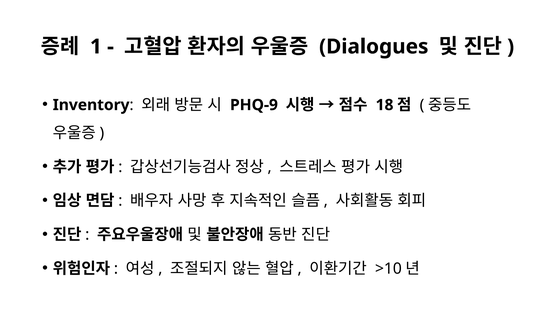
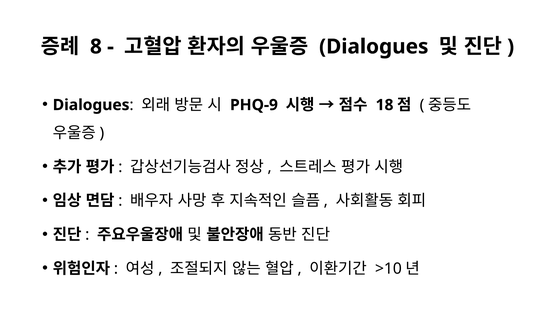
1: 1 -> 8
Inventory at (91, 105): Inventory -> Dialogues
